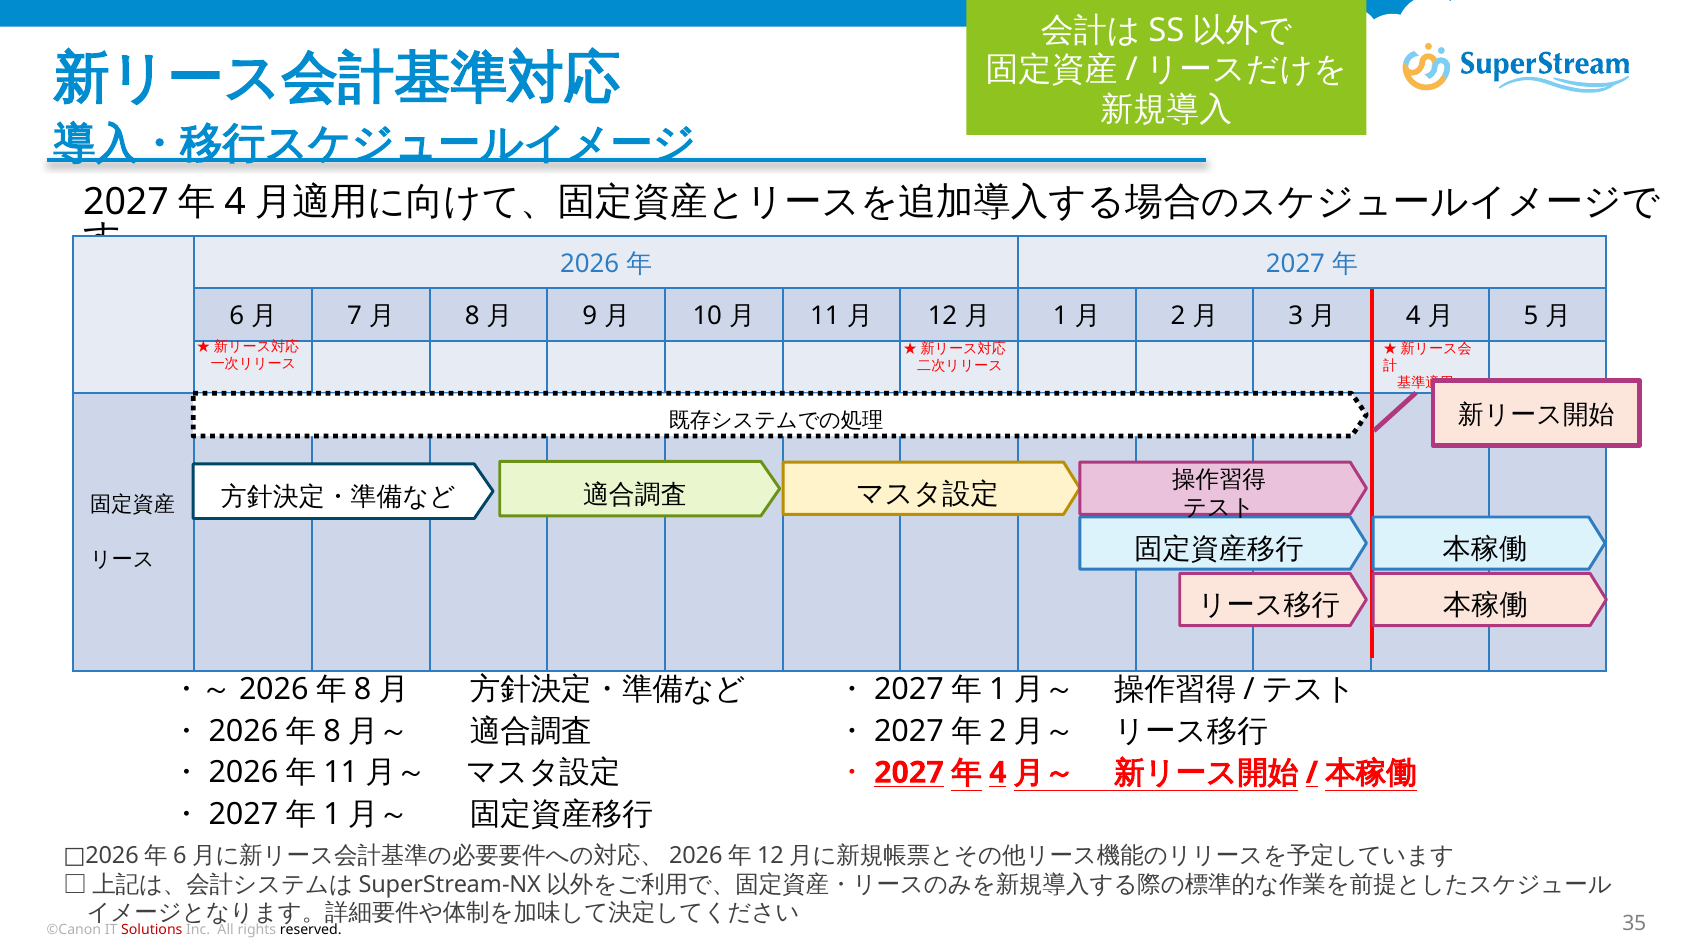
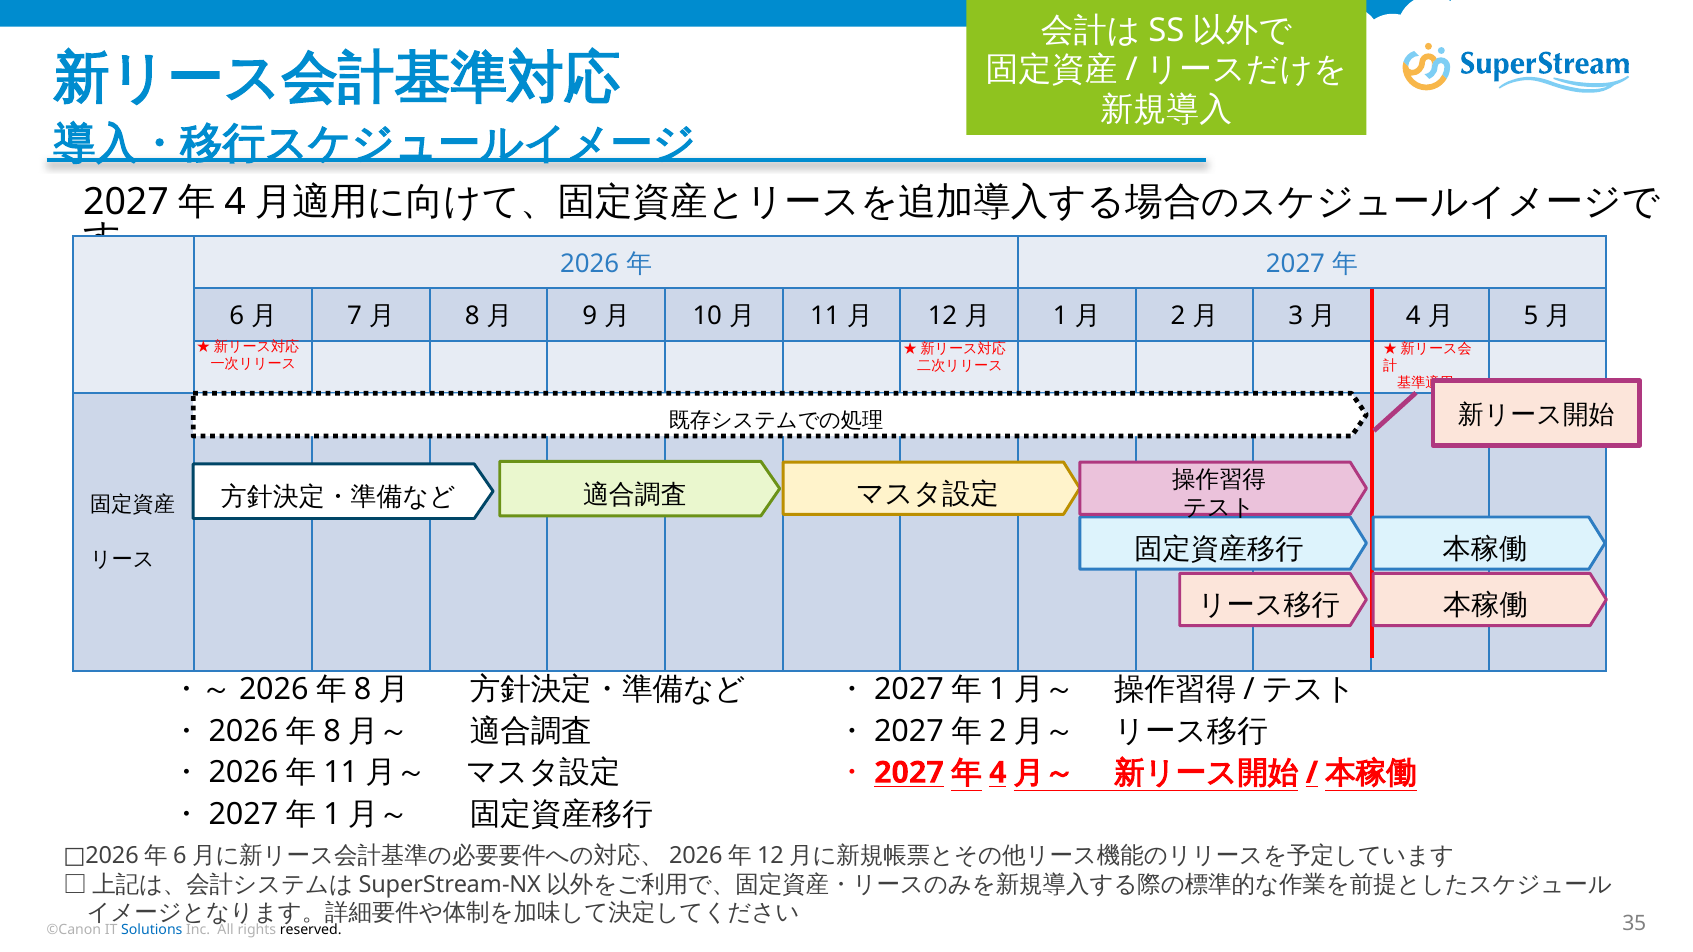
Solutions colour: red -> blue
